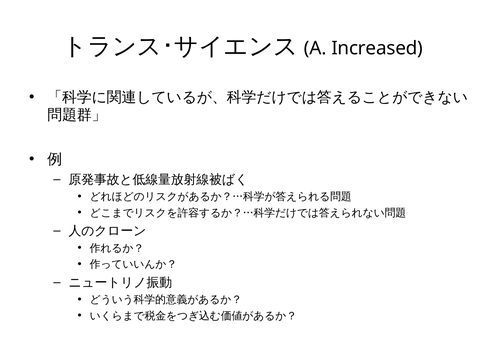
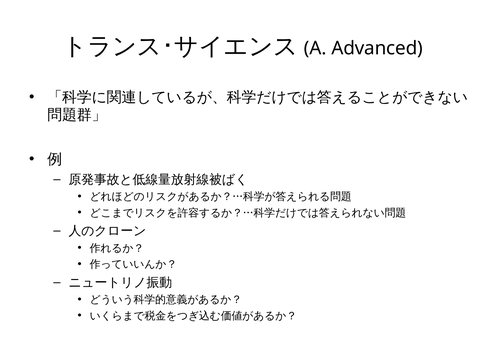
Increased: Increased -> Advanced
